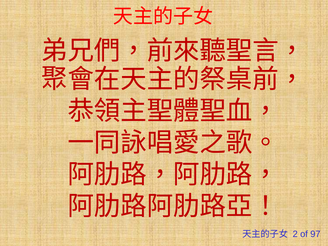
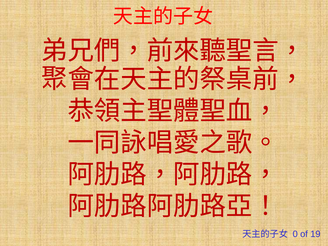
2: 2 -> 0
97: 97 -> 19
